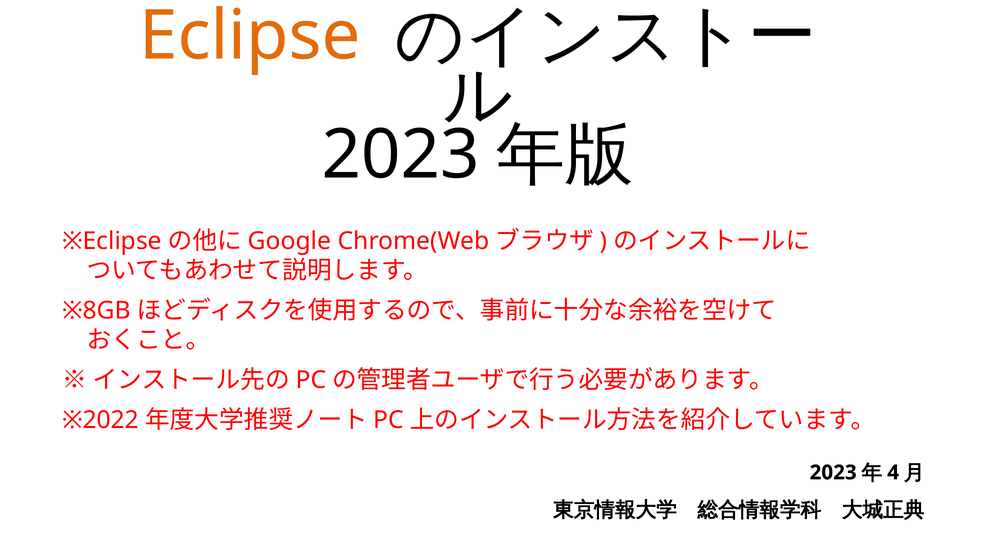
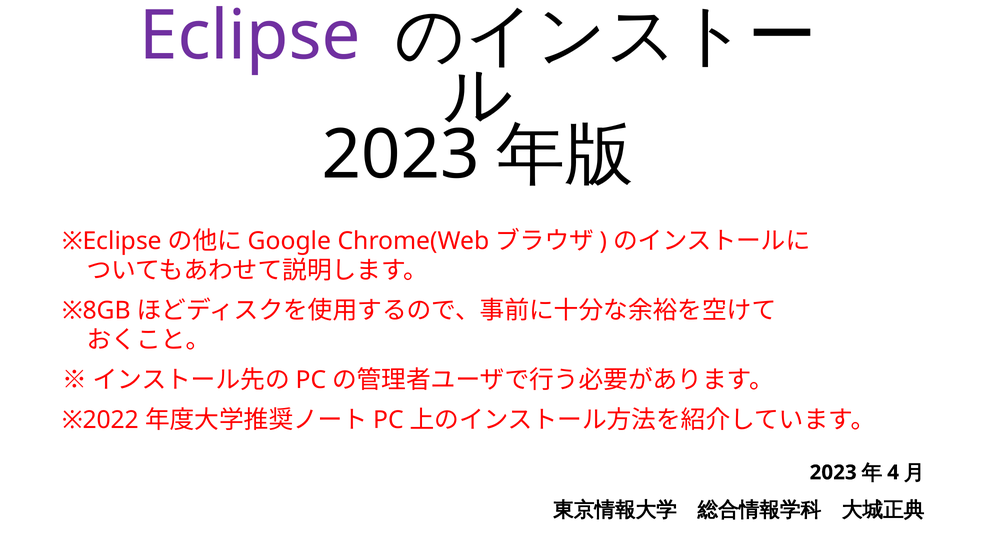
Eclipse colour: orange -> purple
